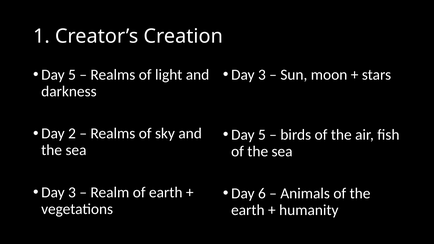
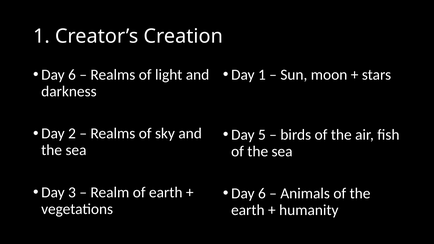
3 at (262, 75): 3 -> 1
5 at (72, 75): 5 -> 6
